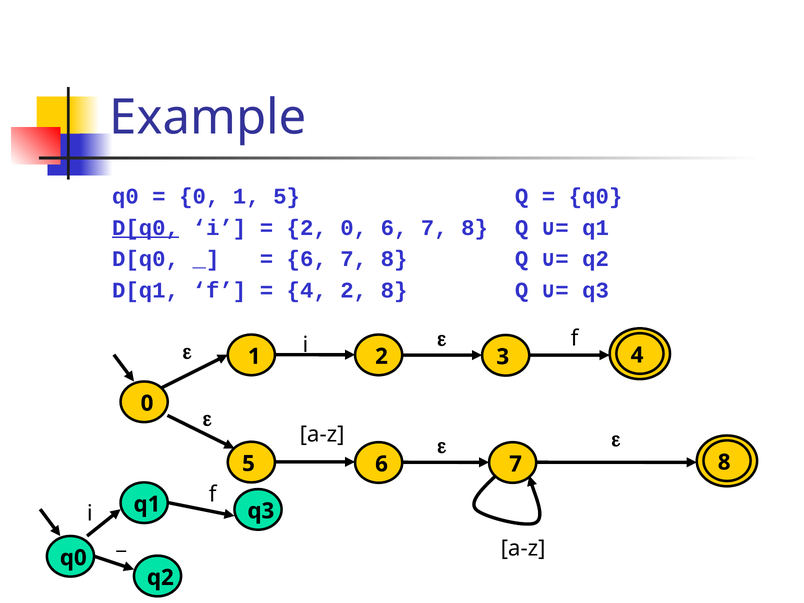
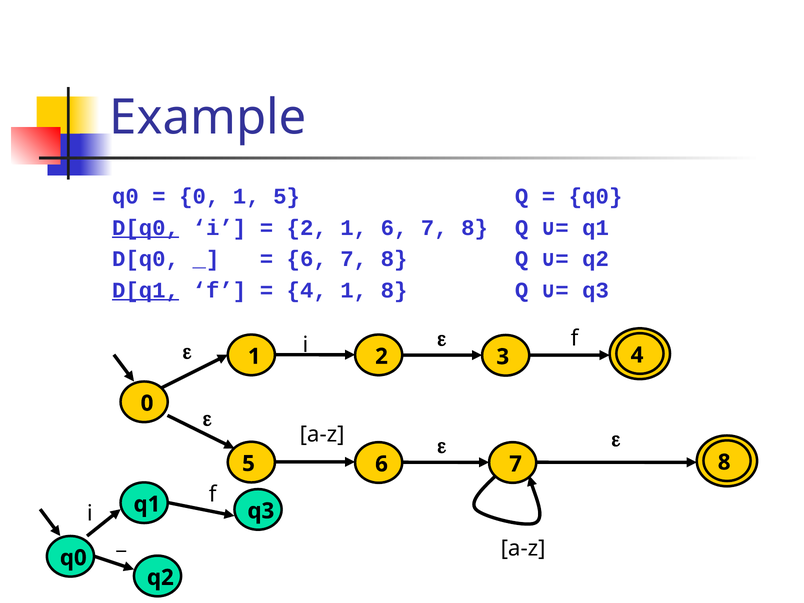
2 0: 0 -> 1
D[q1 underline: none -> present
4 2: 2 -> 1
